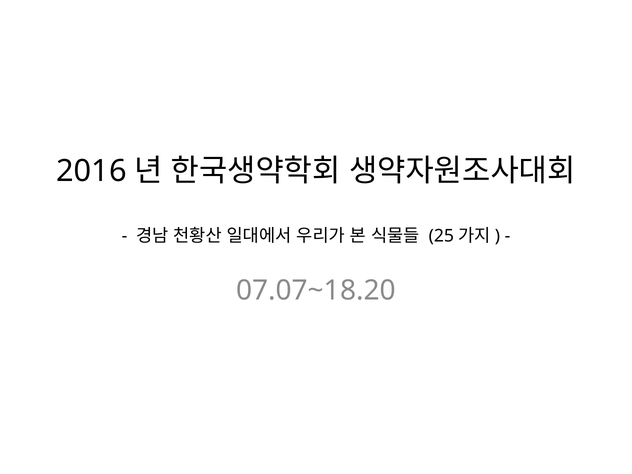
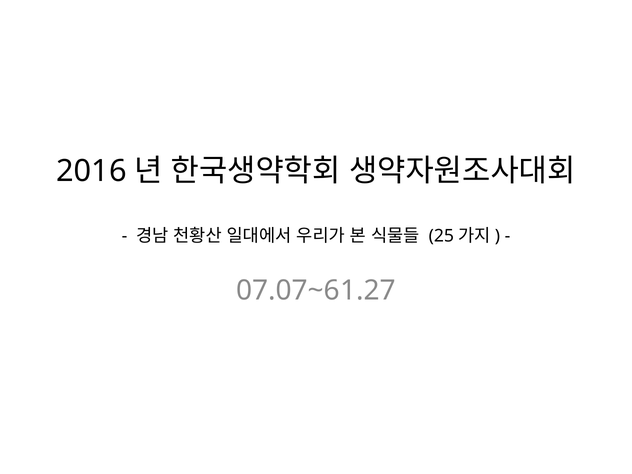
07.07~18.20: 07.07~18.20 -> 07.07~61.27
